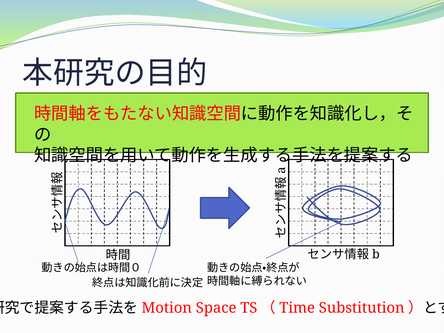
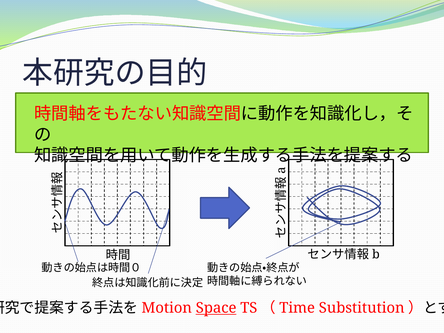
Space underline: none -> present
